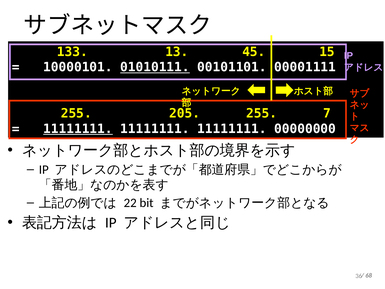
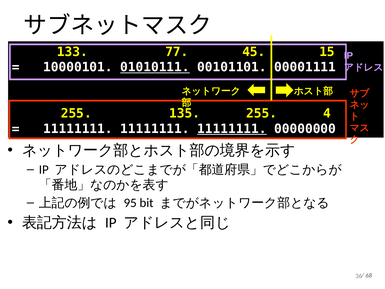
13: 13 -> 77
205: 205 -> 135
7: 7 -> 4
11111111 at (78, 129) underline: present -> none
11111111 at (232, 129) underline: none -> present
22: 22 -> 95
